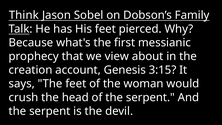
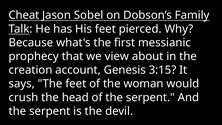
Think: Think -> Cheat
